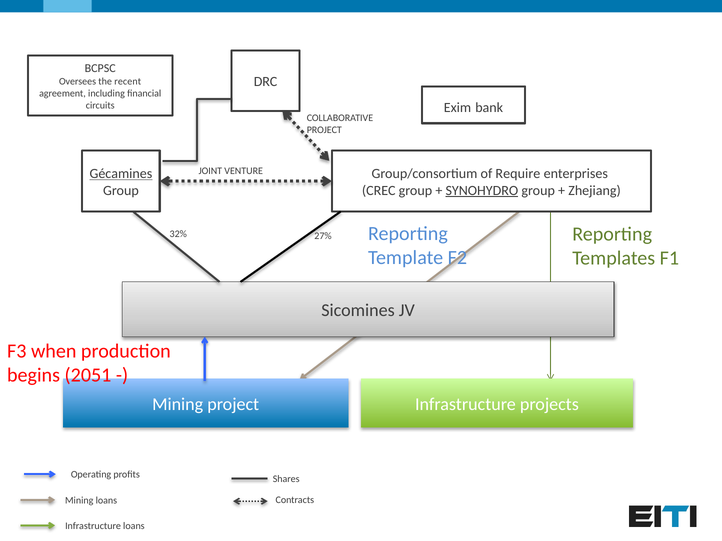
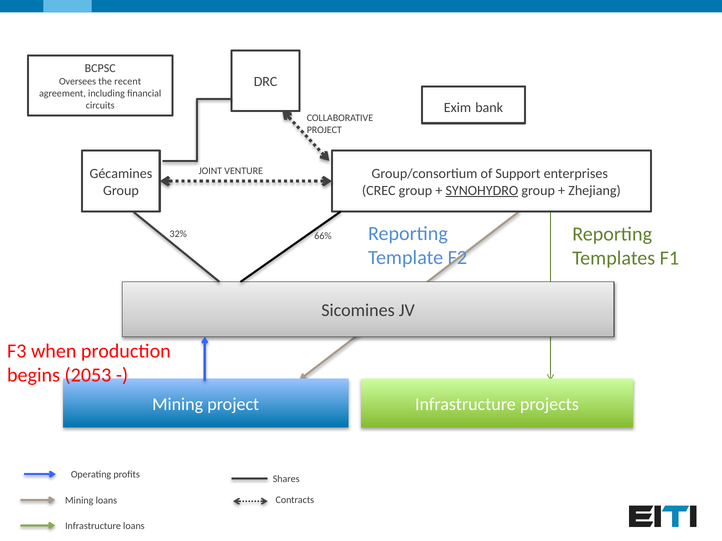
Gécamines underline: present -> none
Require: Require -> Support
27%: 27% -> 66%
2051: 2051 -> 2053
